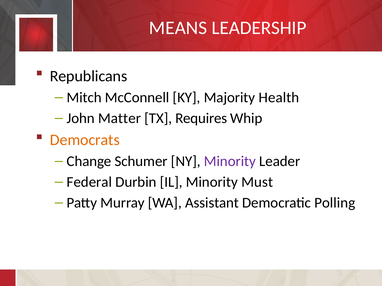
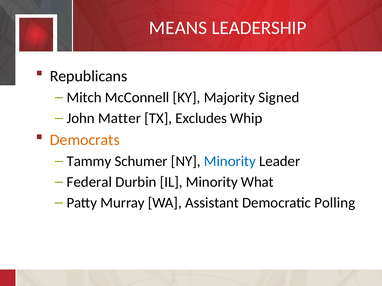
Health: Health -> Signed
Requires: Requires -> Excludes
Change: Change -> Tammy
Minority at (230, 162) colour: purple -> blue
Must: Must -> What
